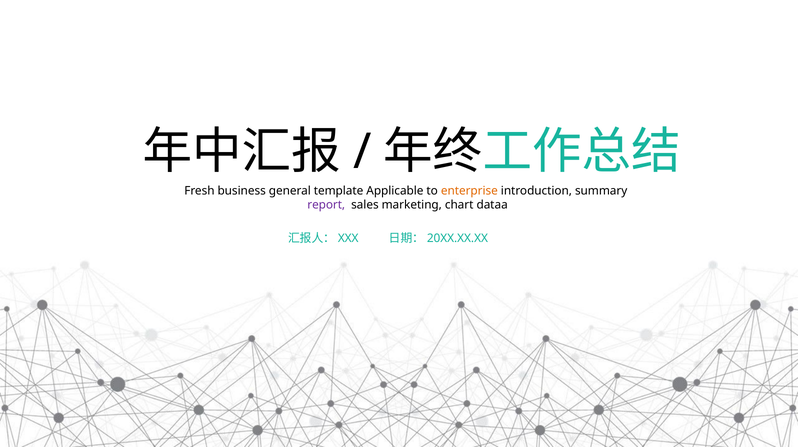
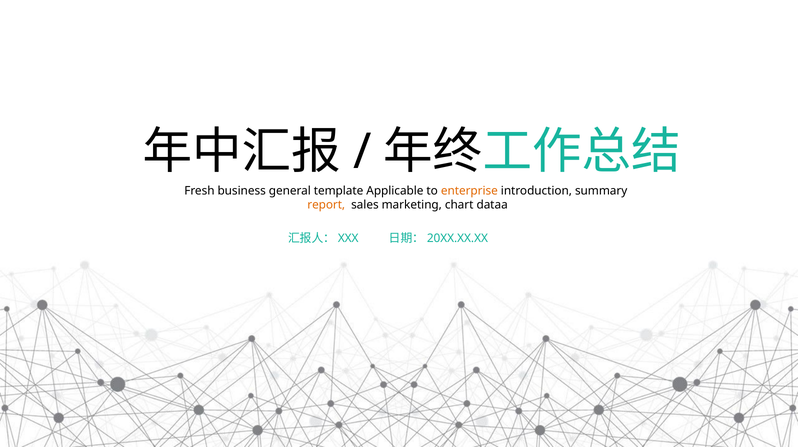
report colour: purple -> orange
